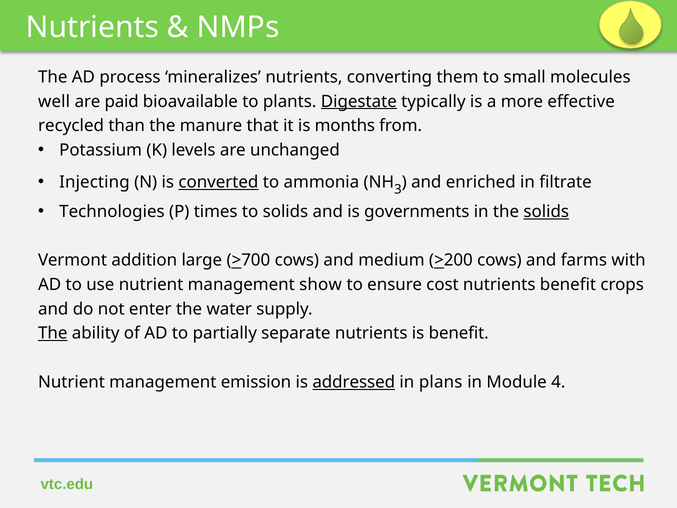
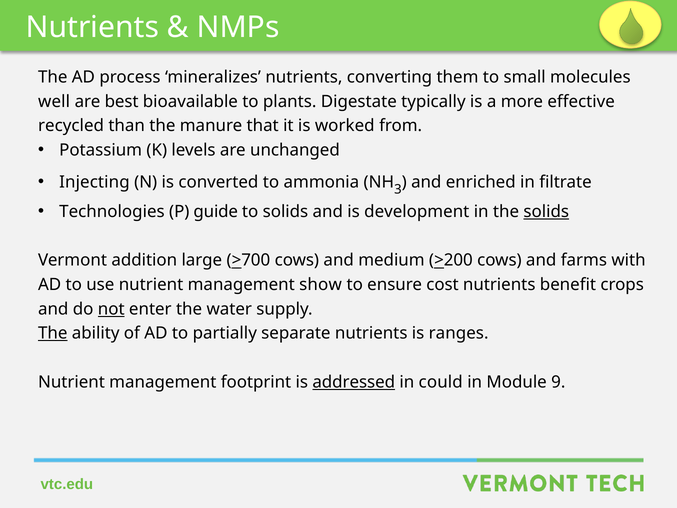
paid: paid -> best
Digestate underline: present -> none
months: months -> worked
converted underline: present -> none
times: times -> guide
governments: governments -> development
not underline: none -> present
is benefit: benefit -> ranges
emission: emission -> footprint
plans: plans -> could
4: 4 -> 9
